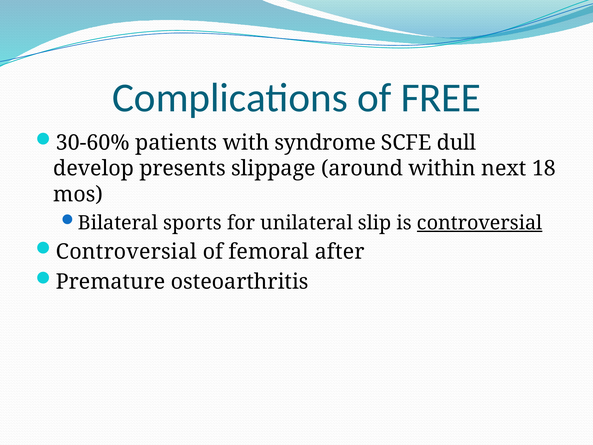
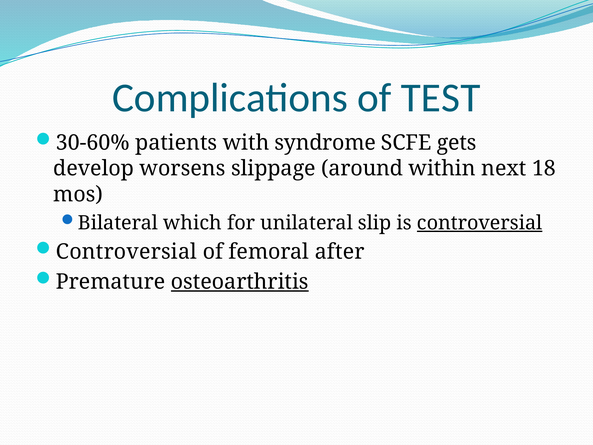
FREE: FREE -> TEST
dull: dull -> gets
presents: presents -> worsens
sports: sports -> which
osteoarthritis underline: none -> present
